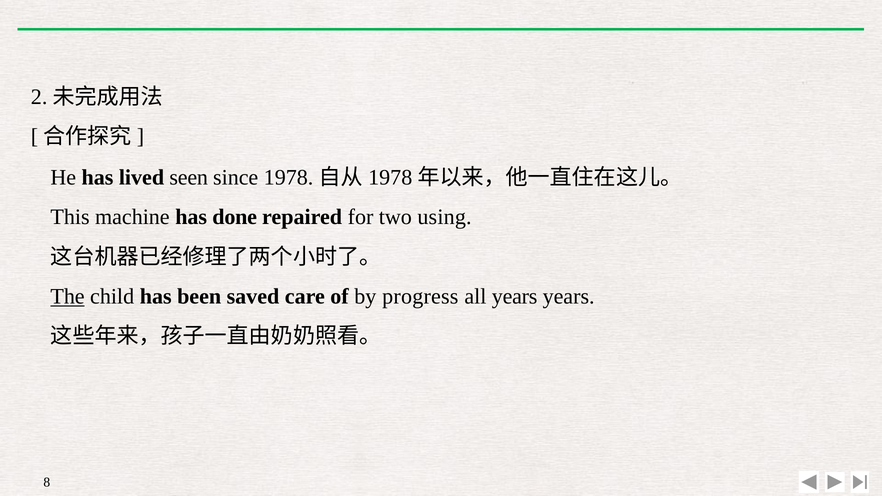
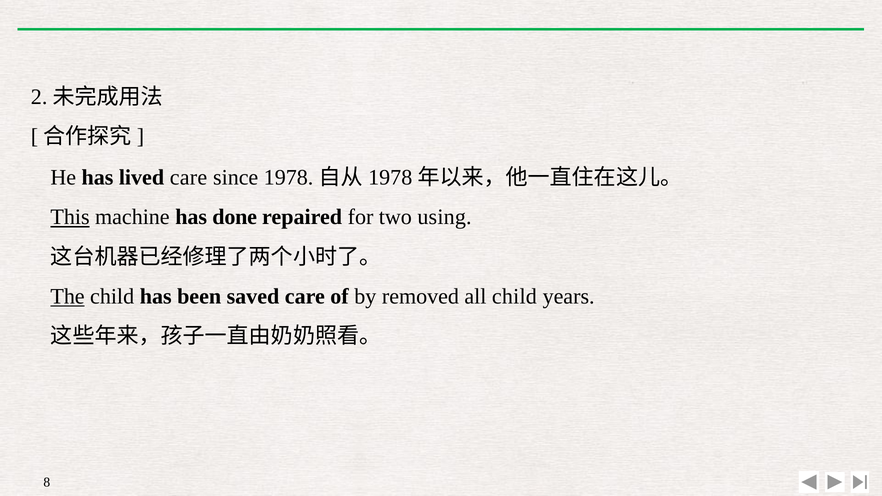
lived seen: seen -> care
This underline: none -> present
progress: progress -> removed
all years: years -> child
